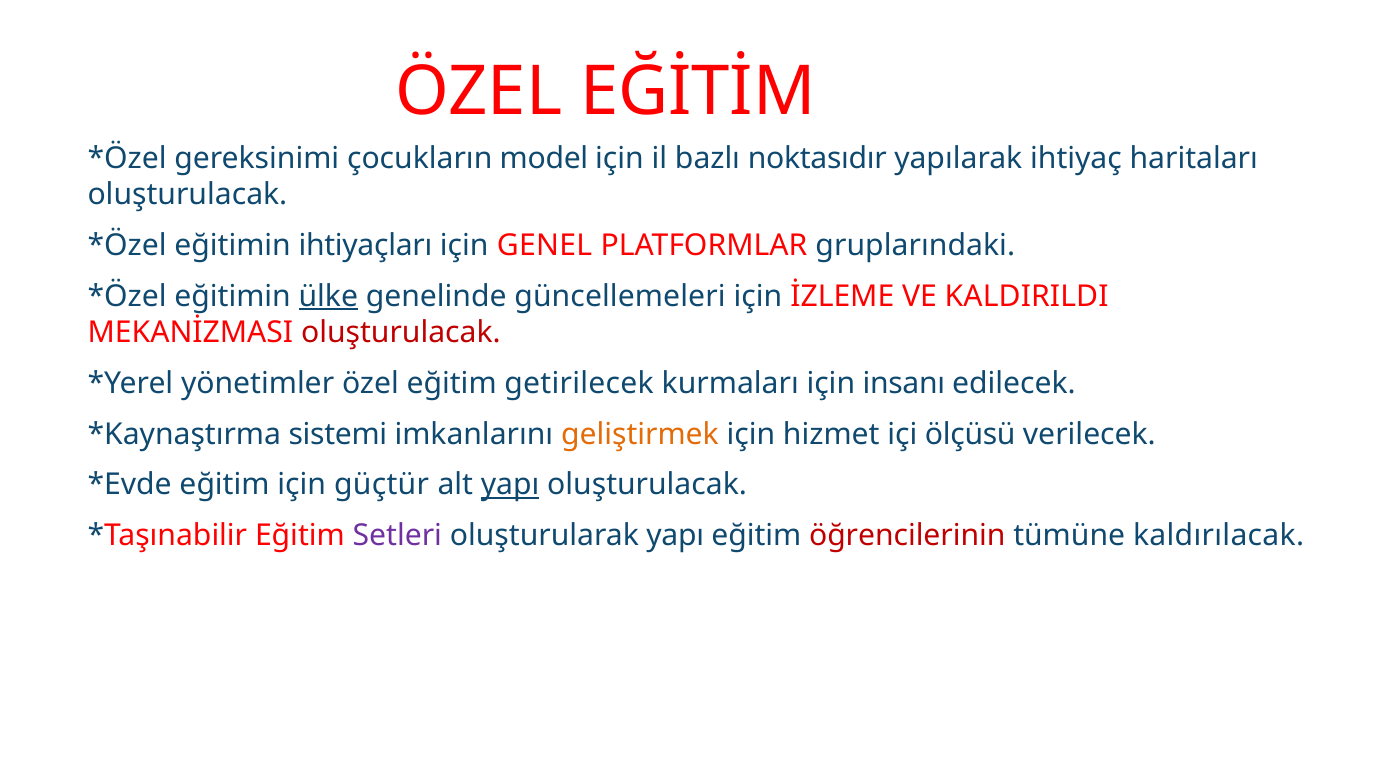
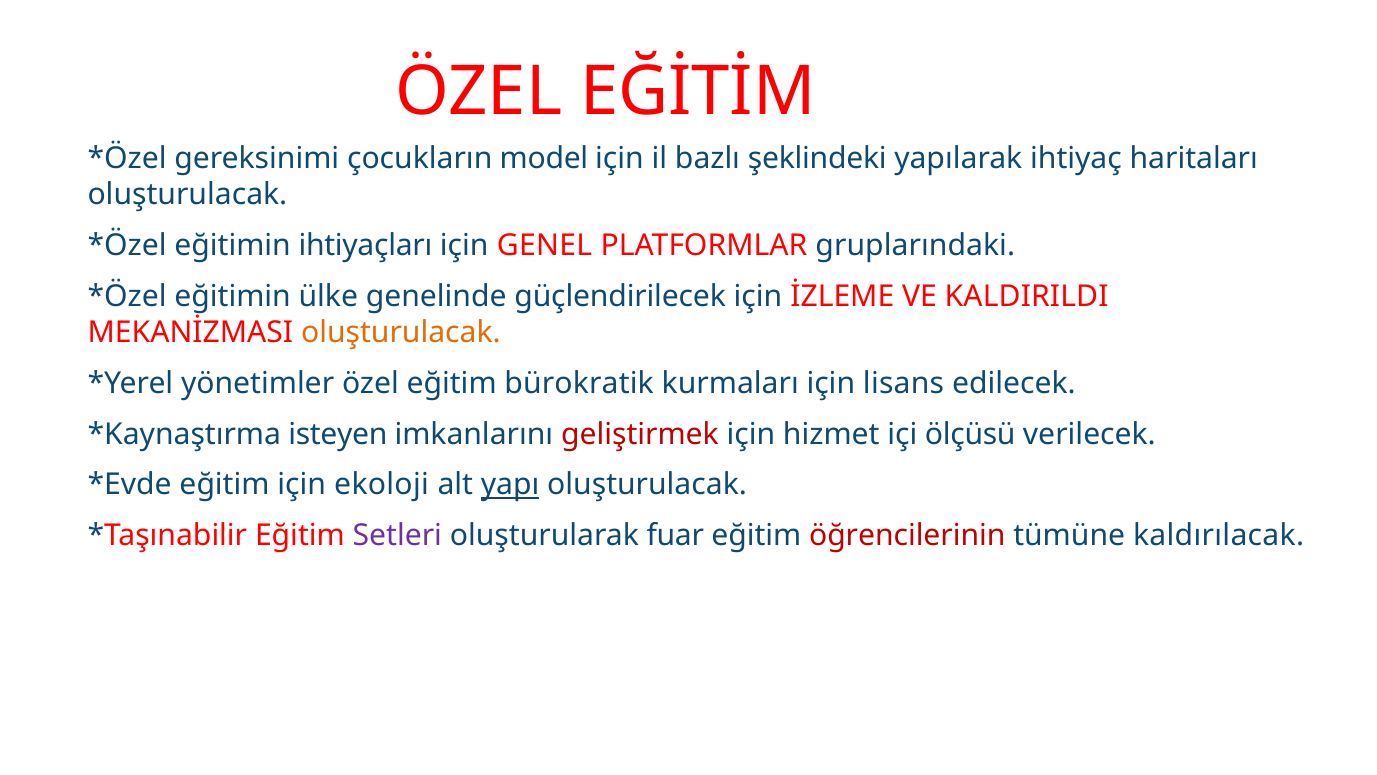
noktasıdır: noktasıdır -> şeklindeki
ülke underline: present -> none
güncellemeleri: güncellemeleri -> güçlendirilecek
oluşturulacak at (401, 332) colour: red -> orange
getirilecek: getirilecek -> bürokratik
insanı: insanı -> lisans
sistemi: sistemi -> isteyen
geliştirmek colour: orange -> red
güçtür: güçtür -> ekoloji
oluşturularak yapı: yapı -> fuar
